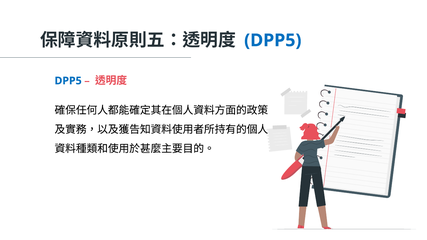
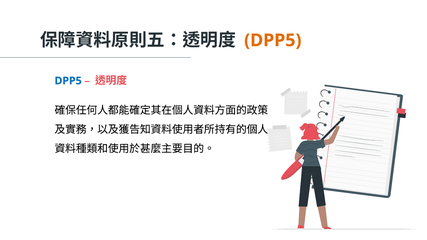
DPP5 at (273, 40) colour: blue -> orange
